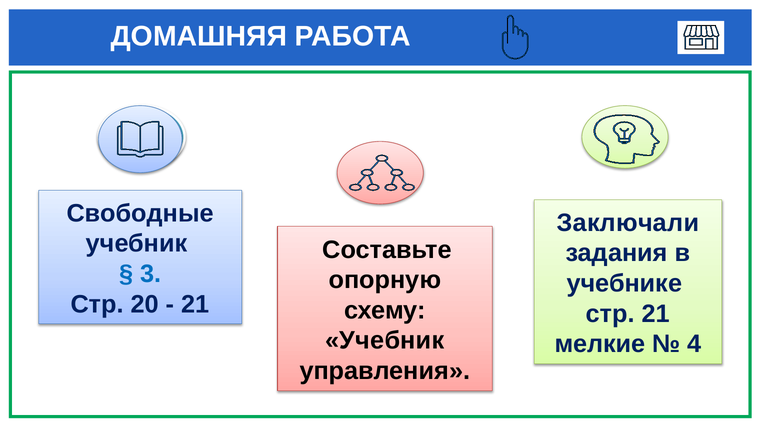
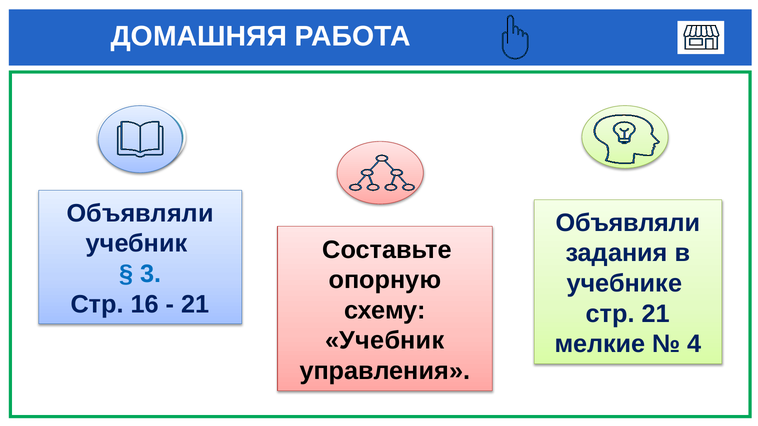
Свободные at (140, 214): Свободные -> Объявляли
Заключали at (628, 223): Заключали -> Объявляли
20: 20 -> 16
